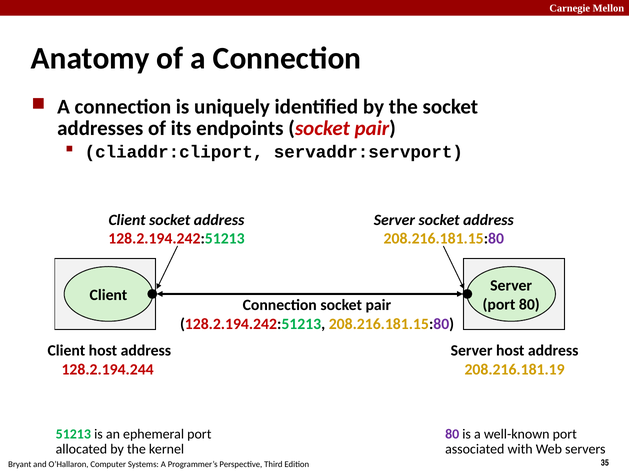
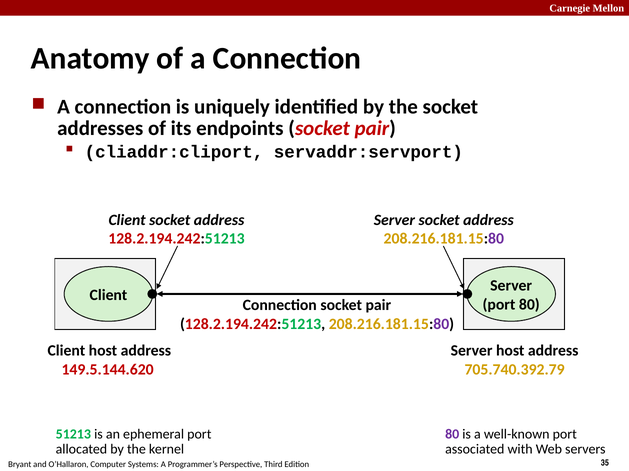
128.2.194.244: 128.2.194.244 -> 149.5.144.620
208.216.181.19: 208.216.181.19 -> 705.740.392.79
